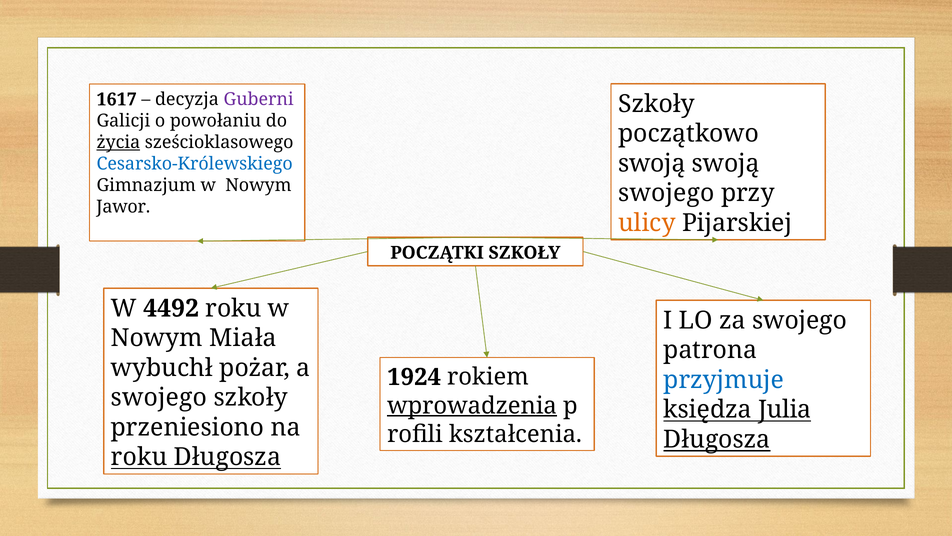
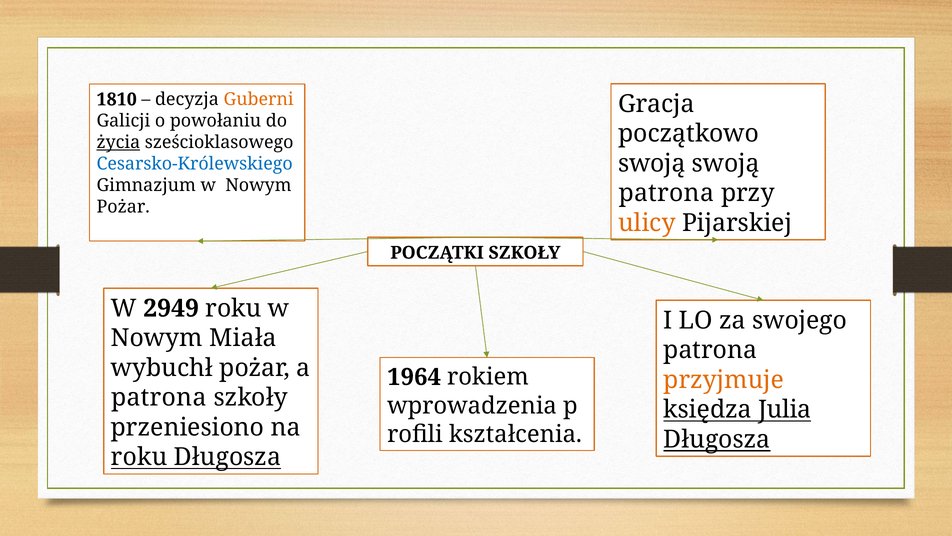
1617: 1617 -> 1810
Guberni colour: purple -> orange
Szkoły at (656, 104): Szkoły -> Gracja
swojego at (666, 193): swojego -> patrona
Jawor at (123, 206): Jawor -> Pożar
4492: 4492 -> 2949
1924: 1924 -> 1964
przyjmuje colour: blue -> orange
swojego at (159, 397): swojego -> patrona
wprowadzenia underline: present -> none
